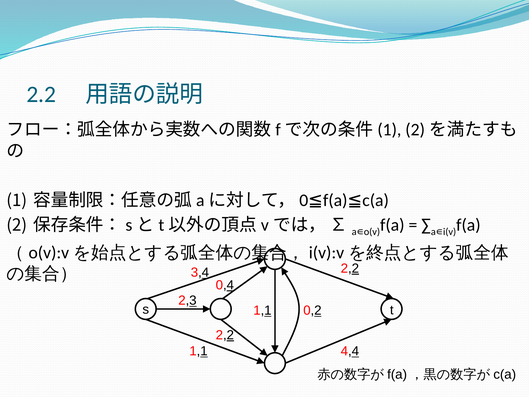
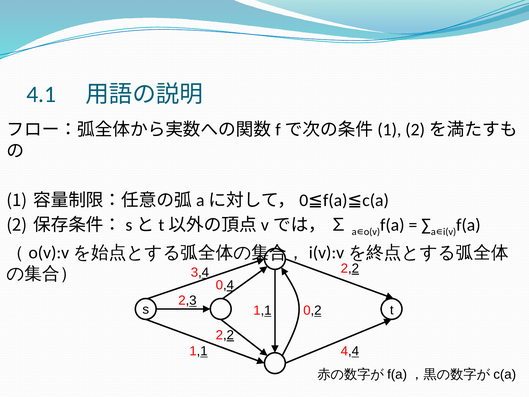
2.2: 2.2 -> 4.1
